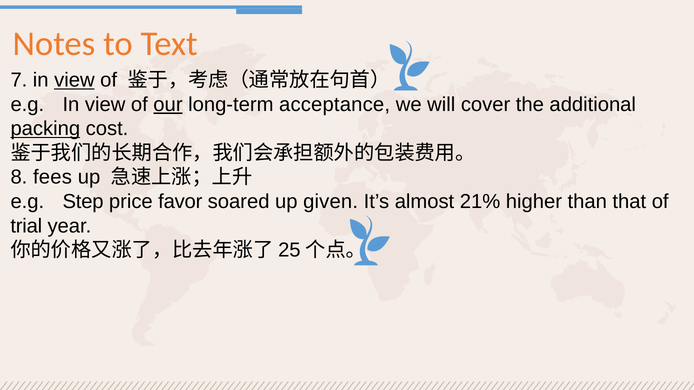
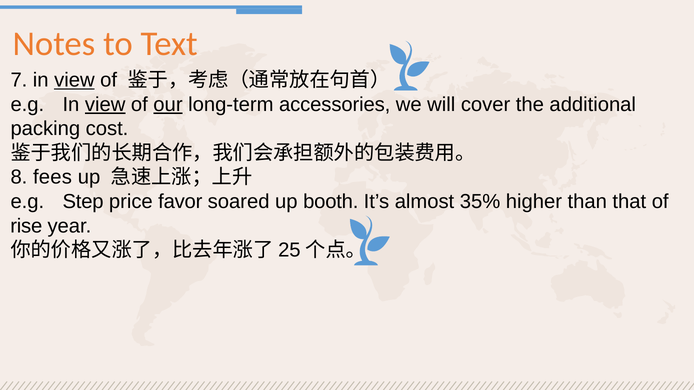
view at (105, 105) underline: none -> present
acceptance: acceptance -> accessories
packing underline: present -> none
given: given -> booth
21%: 21% -> 35%
trial: trial -> rise
